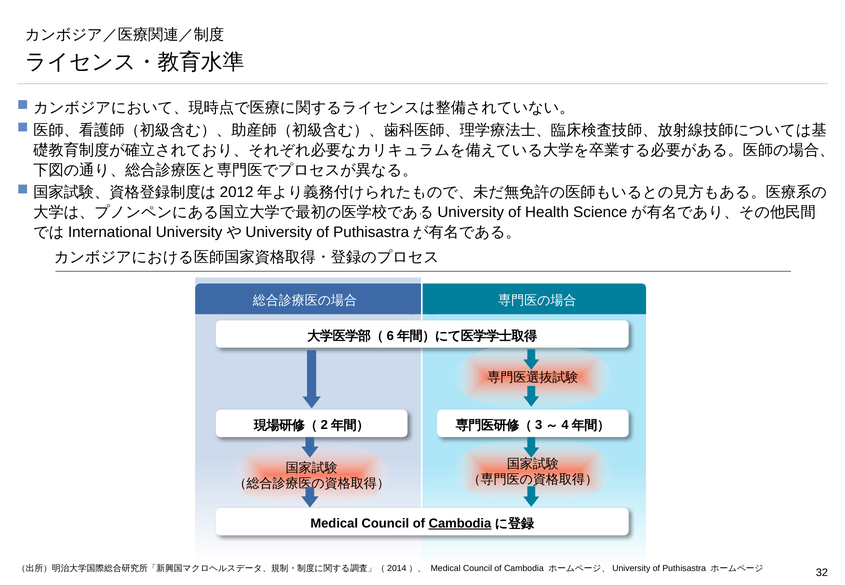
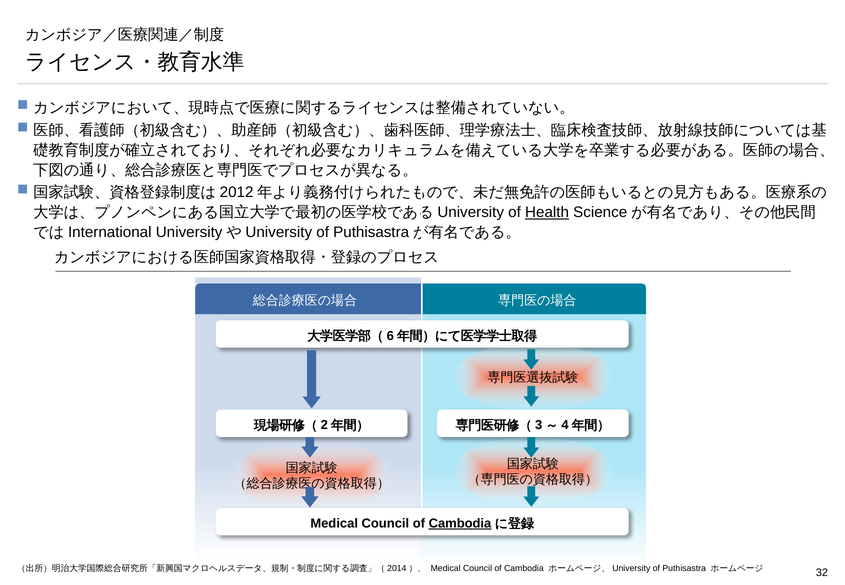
Health underline: none -> present
